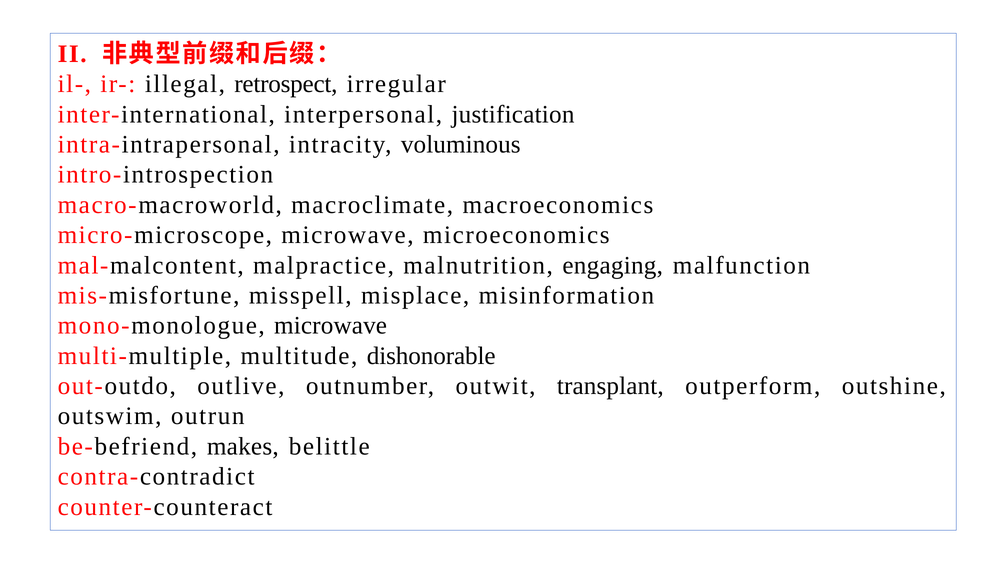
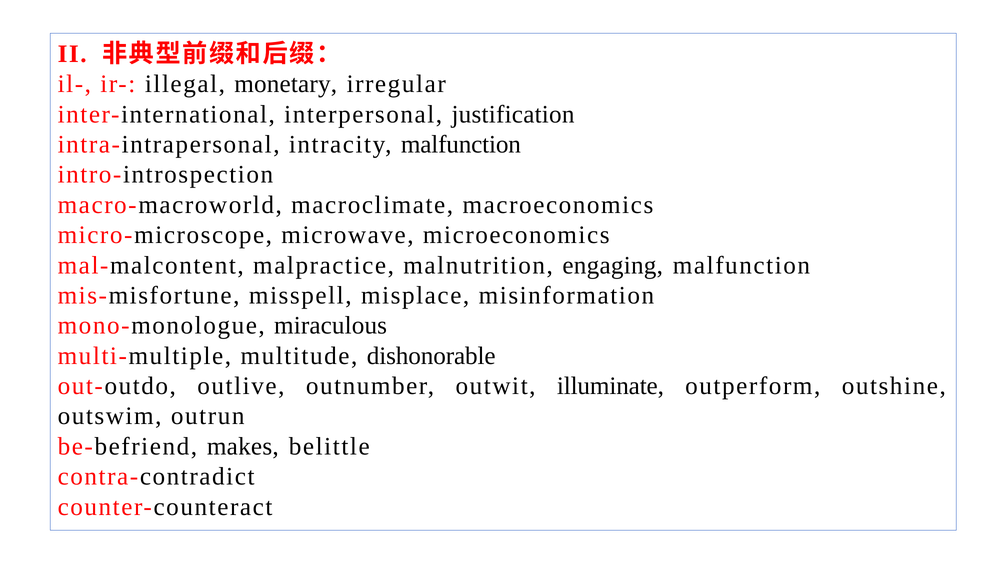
retrospect: retrospect -> monetary
intracity voluminous: voluminous -> malfunction
mono-monologue microwave: microwave -> miraculous
transplant: transplant -> illuminate
